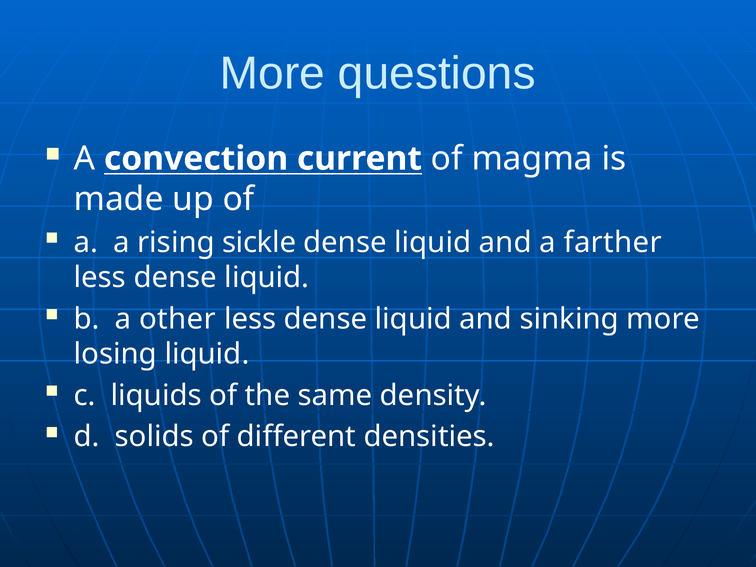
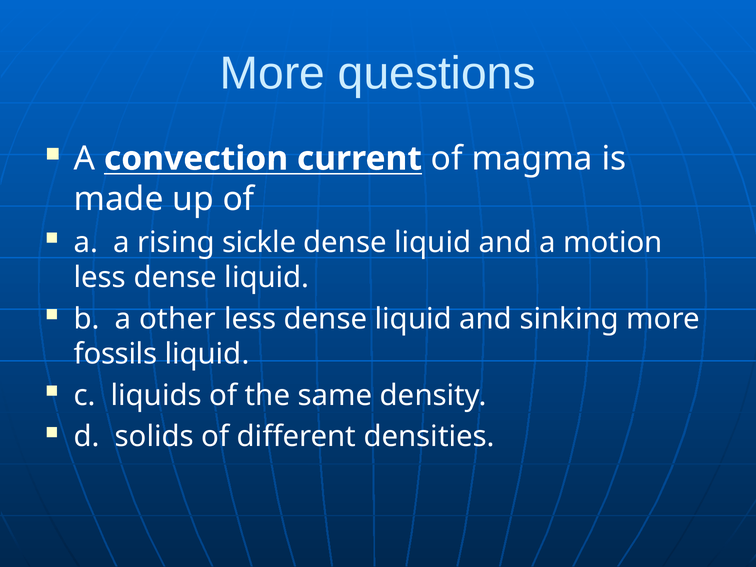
farther: farther -> motion
losing: losing -> fossils
